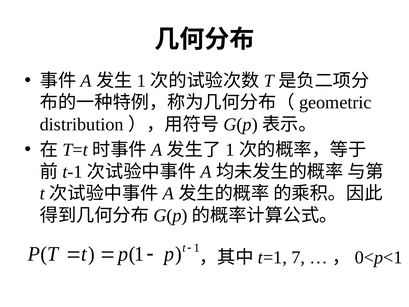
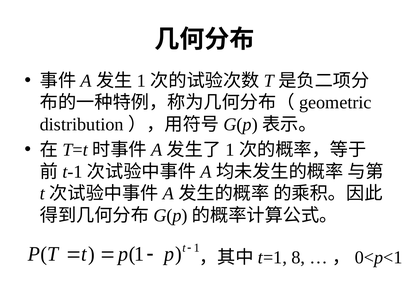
7: 7 -> 8
